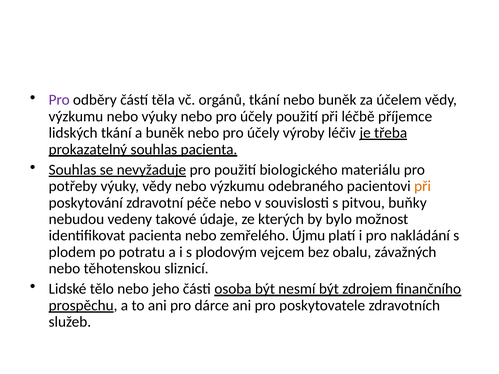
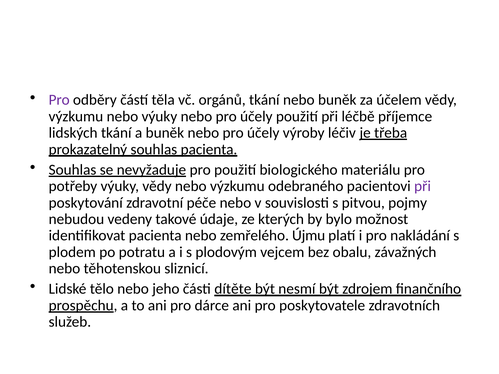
při at (423, 186) colour: orange -> purple
buňky: buňky -> pojmy
osoba: osoba -> dítěte
